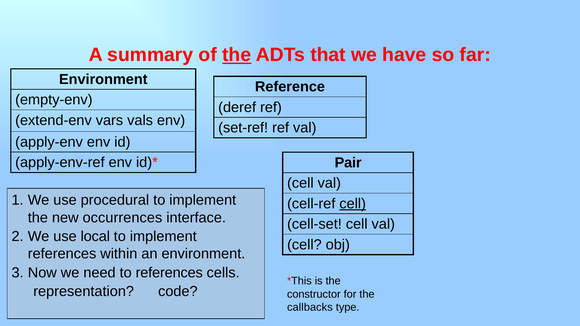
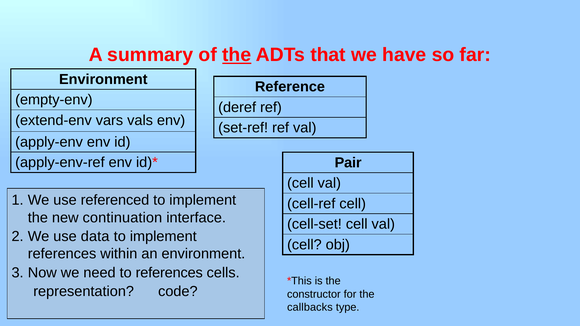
procedural: procedural -> referenced
cell at (353, 204) underline: present -> none
occurrences: occurrences -> continuation
local: local -> data
